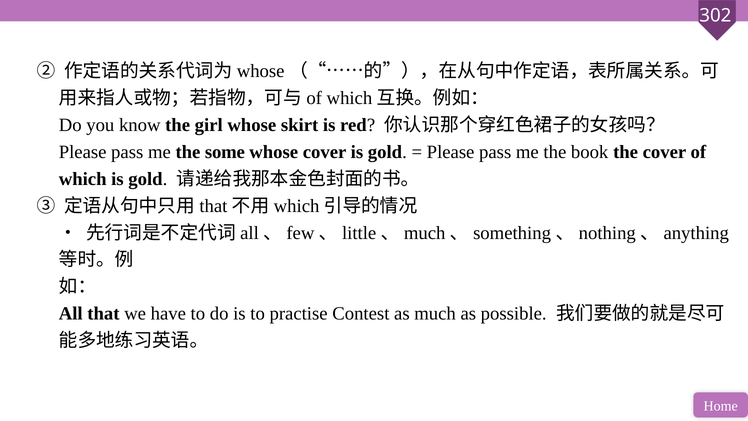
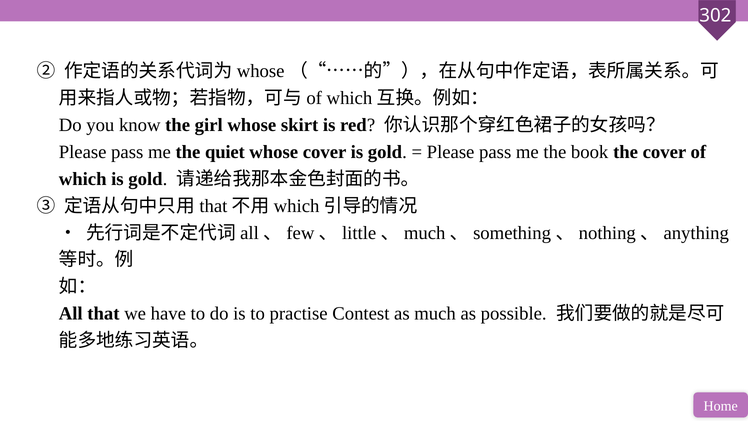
some: some -> quiet
